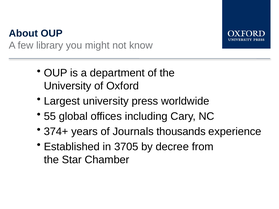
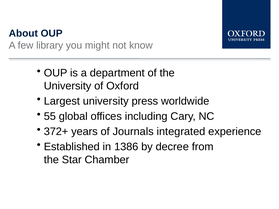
374+: 374+ -> 372+
thousands: thousands -> integrated
3705: 3705 -> 1386
